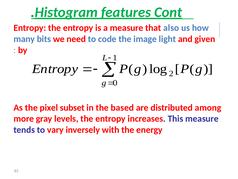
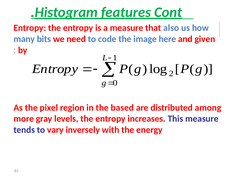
light: light -> here
subset: subset -> region
